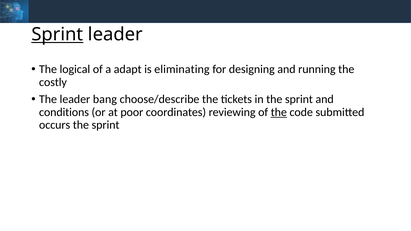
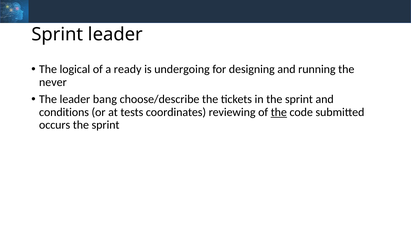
Sprint at (57, 35) underline: present -> none
adapt: adapt -> ready
eliminating: eliminating -> undergoing
costly: costly -> never
poor: poor -> tests
